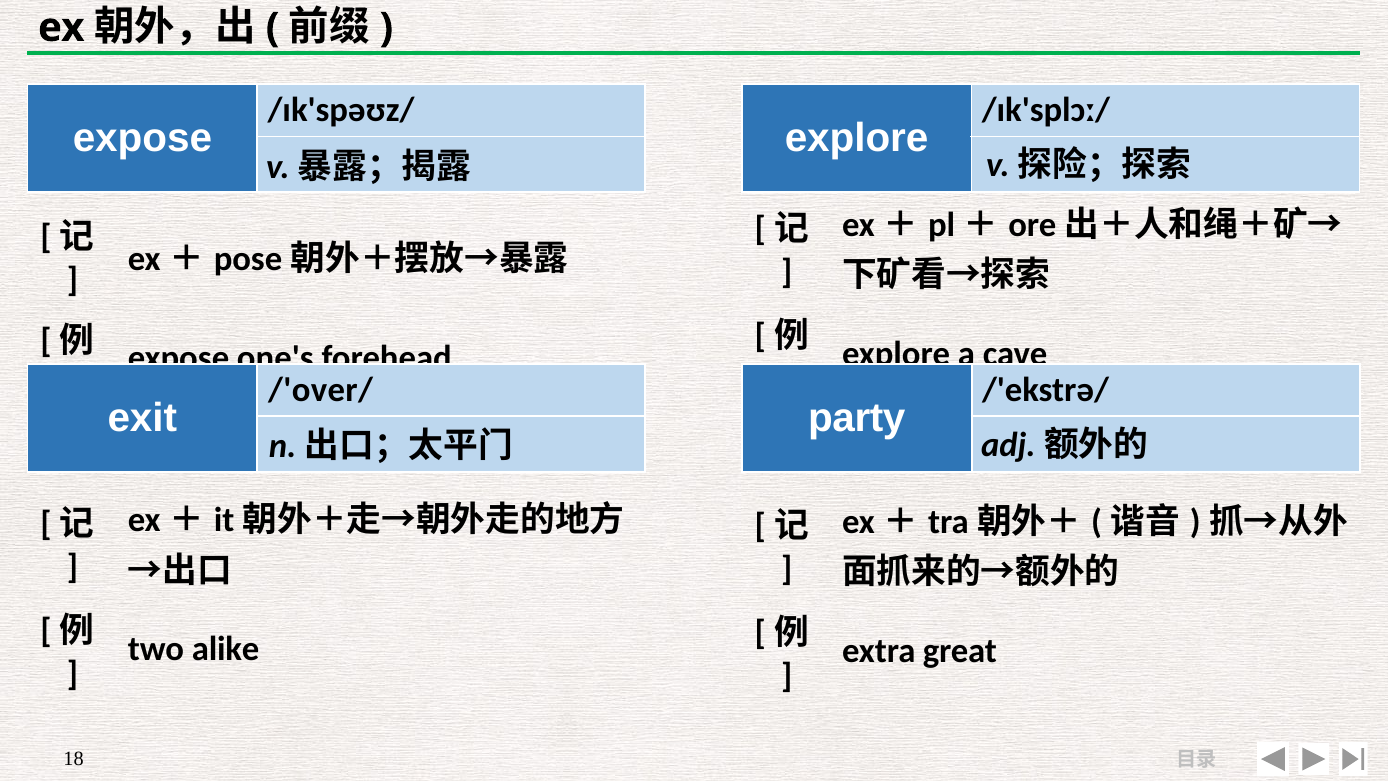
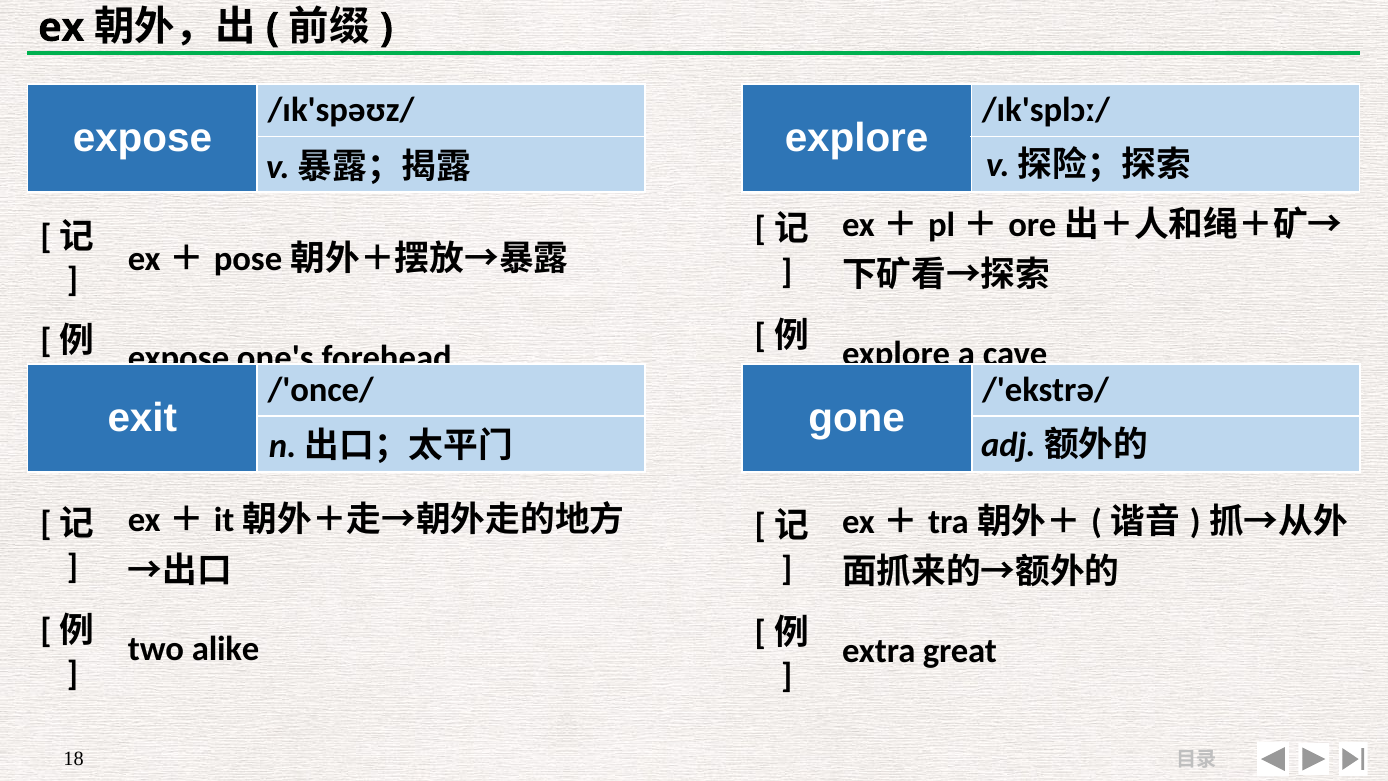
/'over/: /'over/ -> /'once/
party: party -> gone
